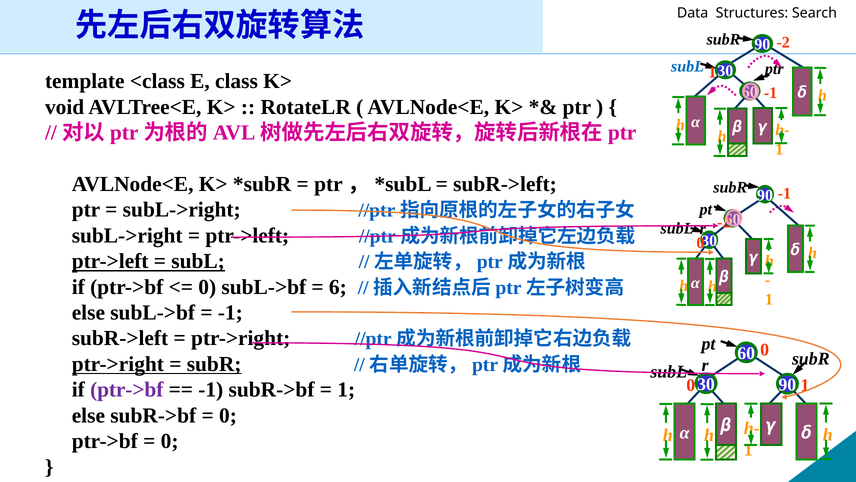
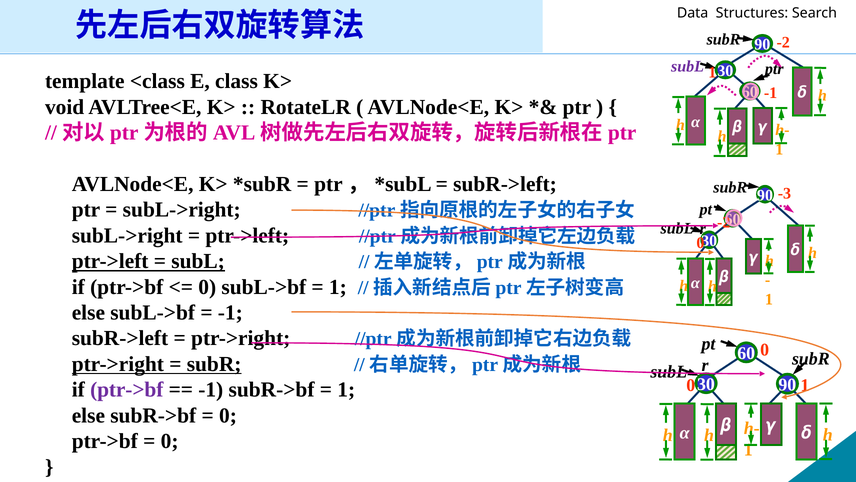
subL at (688, 66) colour: blue -> purple
90 -1: -1 -> -3
6 at (338, 287): 6 -> 1
